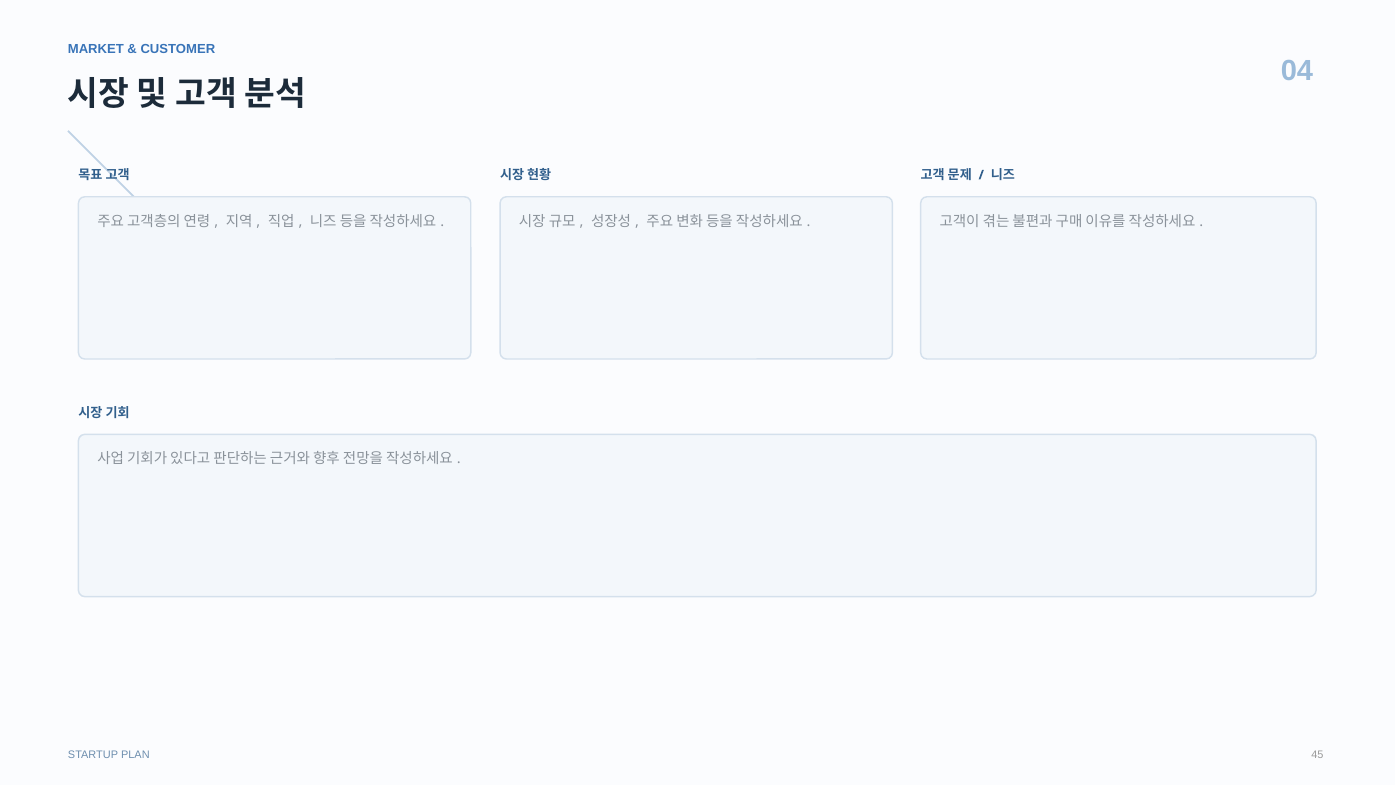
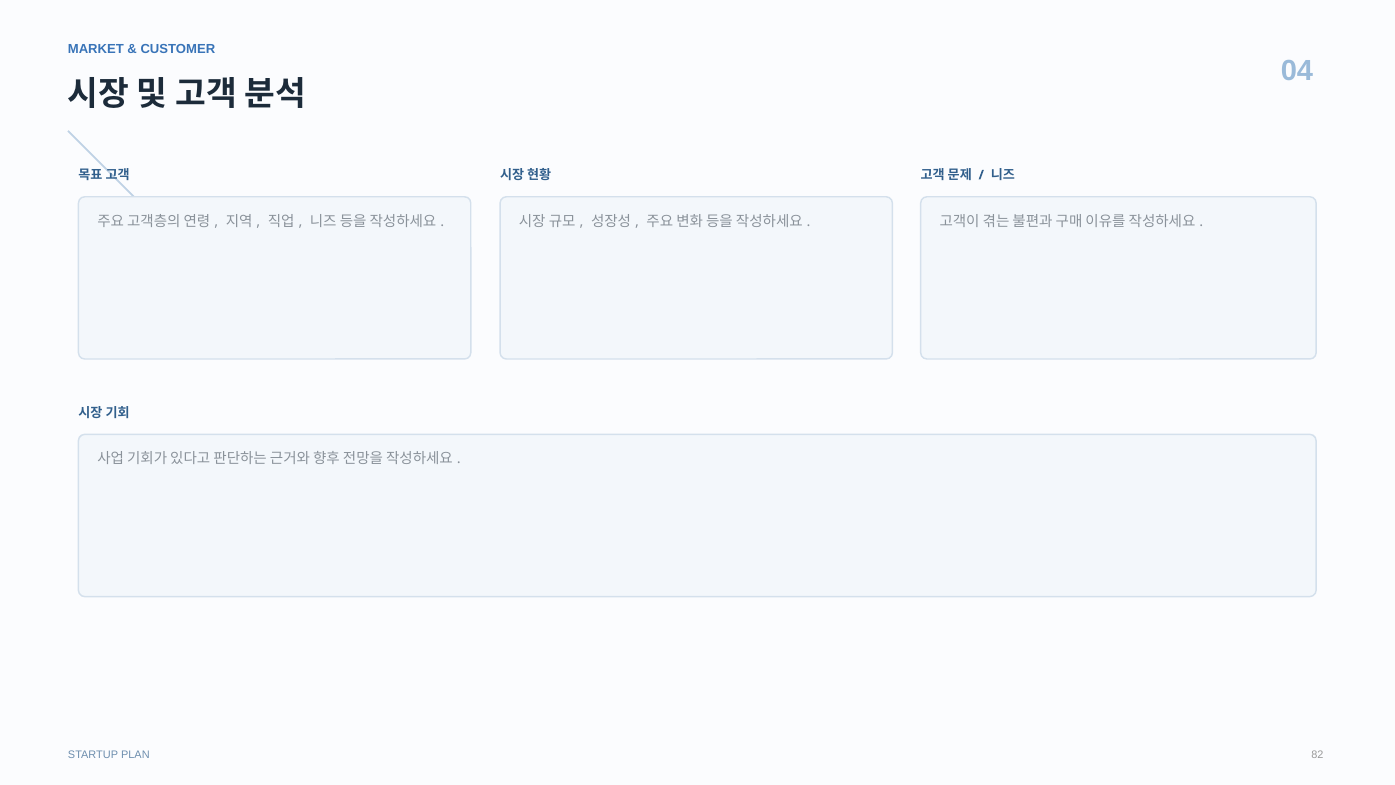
45: 45 -> 82
